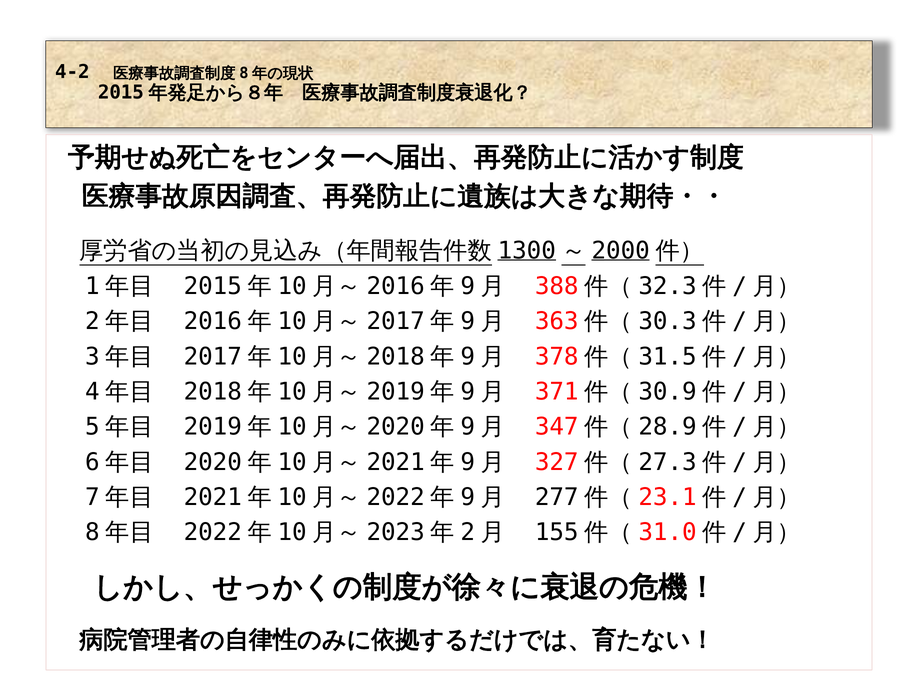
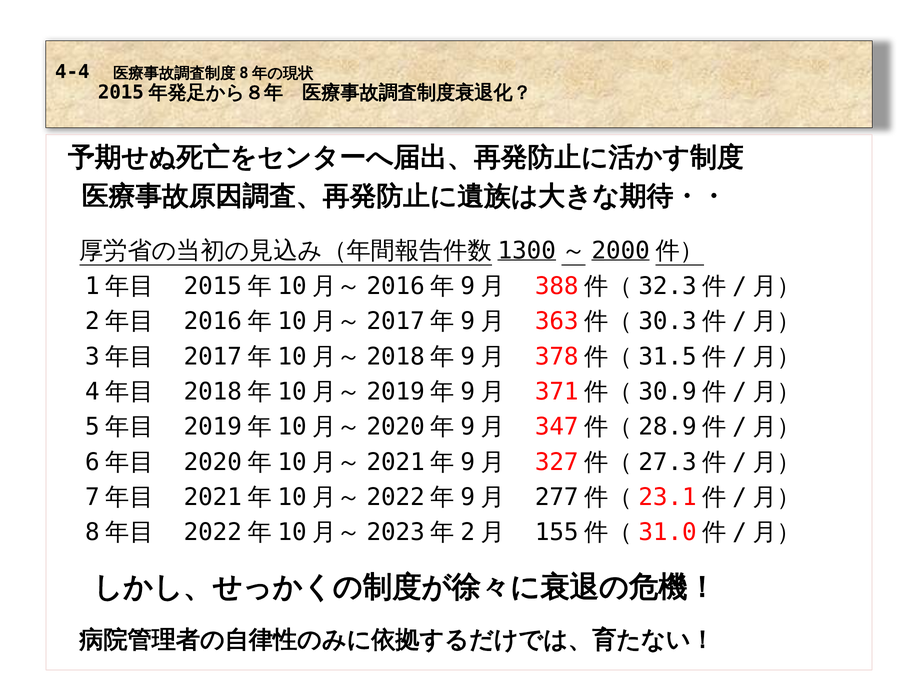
4-2: 4-2 -> 4-4
